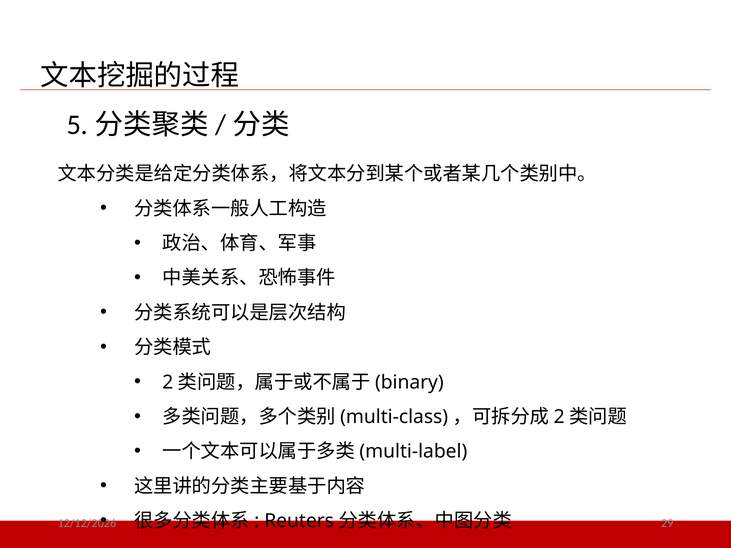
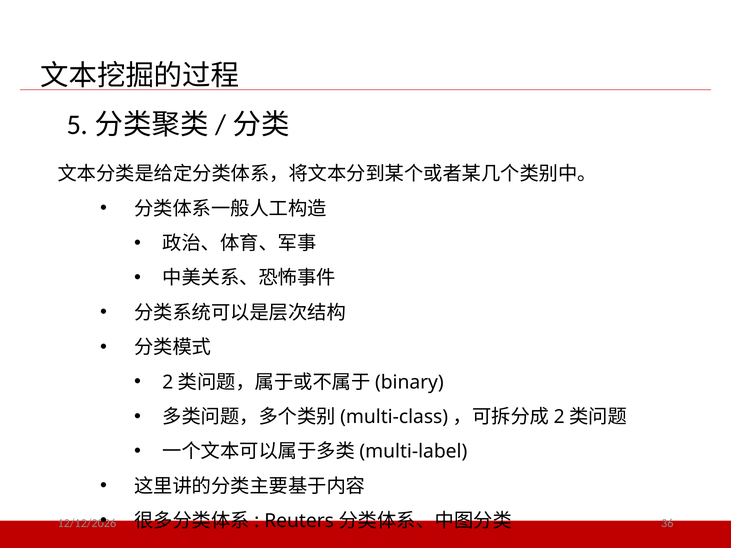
29: 29 -> 36
